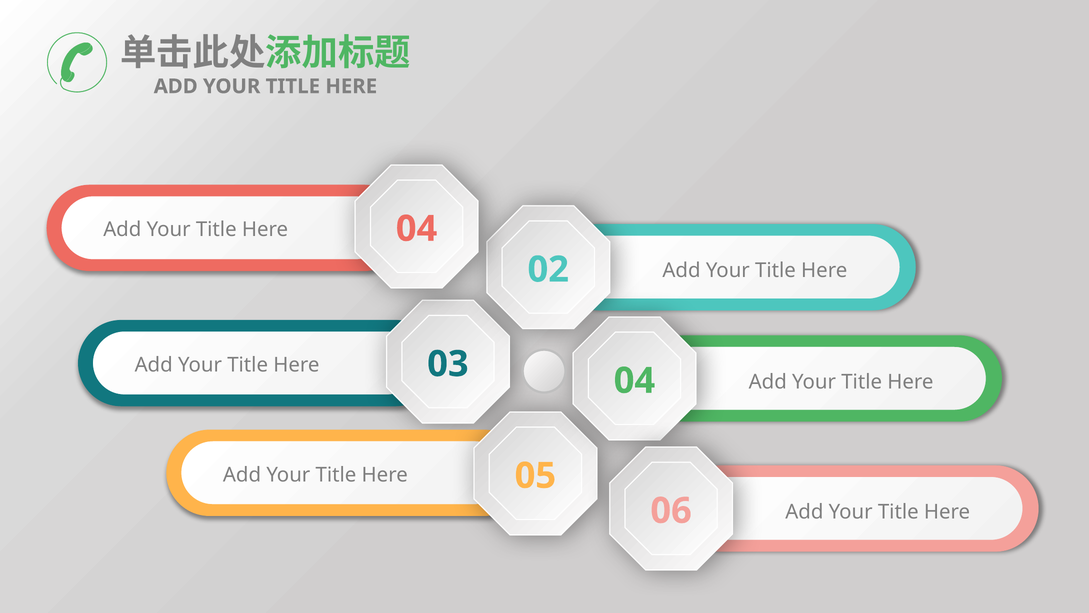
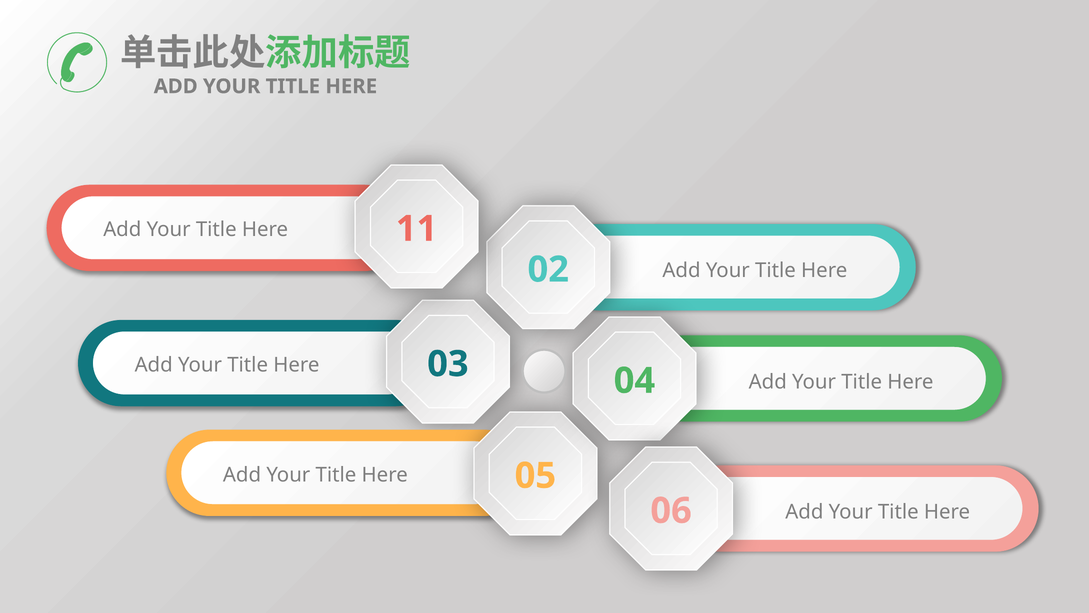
04 at (417, 229): 04 -> 11
